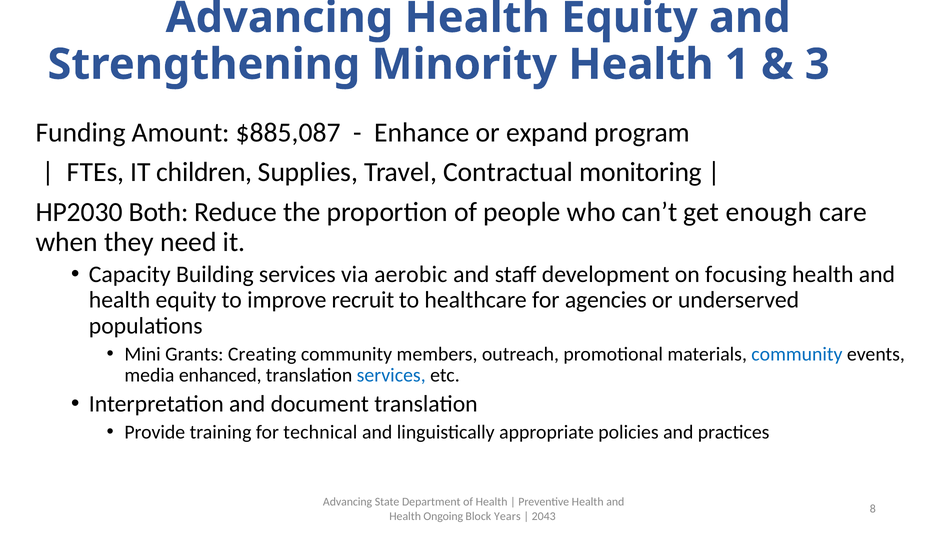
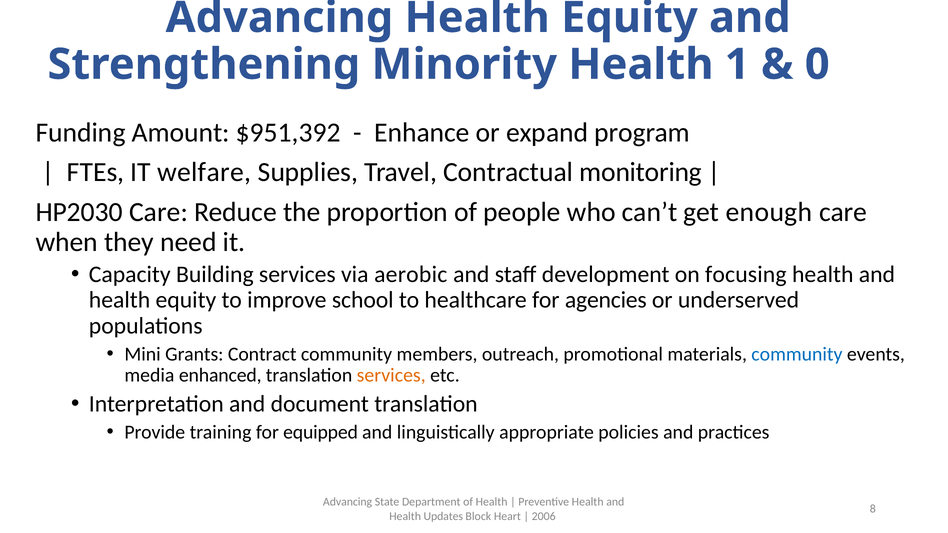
3: 3 -> 0
$885,087: $885,087 -> $951,392
children: children -> welfare
HP2030 Both: Both -> Care
recruit: recruit -> school
Creating: Creating -> Contract
services at (391, 376) colour: blue -> orange
technical: technical -> equipped
Ongoing: Ongoing -> Updates
Years: Years -> Heart
2043: 2043 -> 2006
